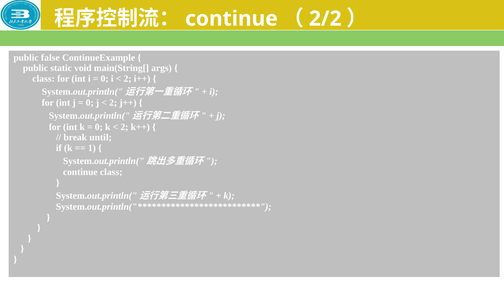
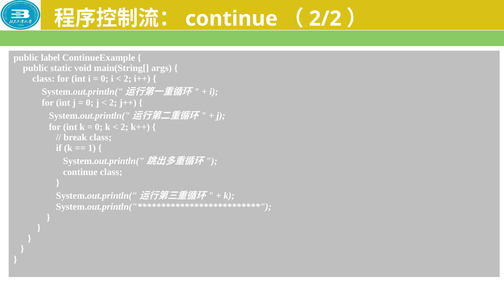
false: false -> label
break until: until -> class
